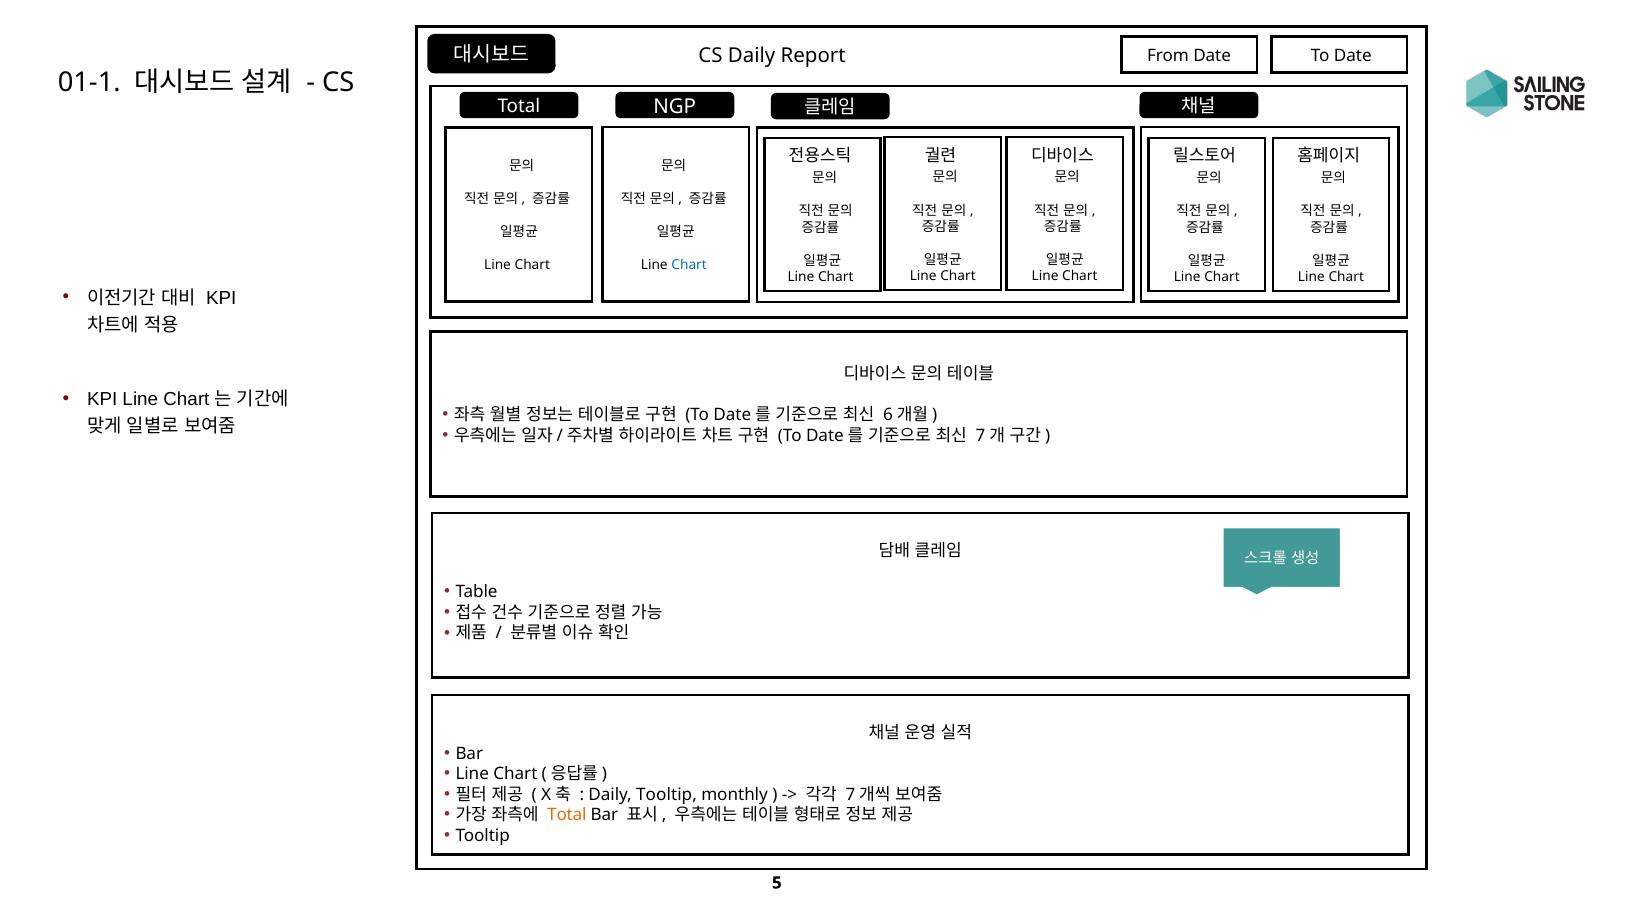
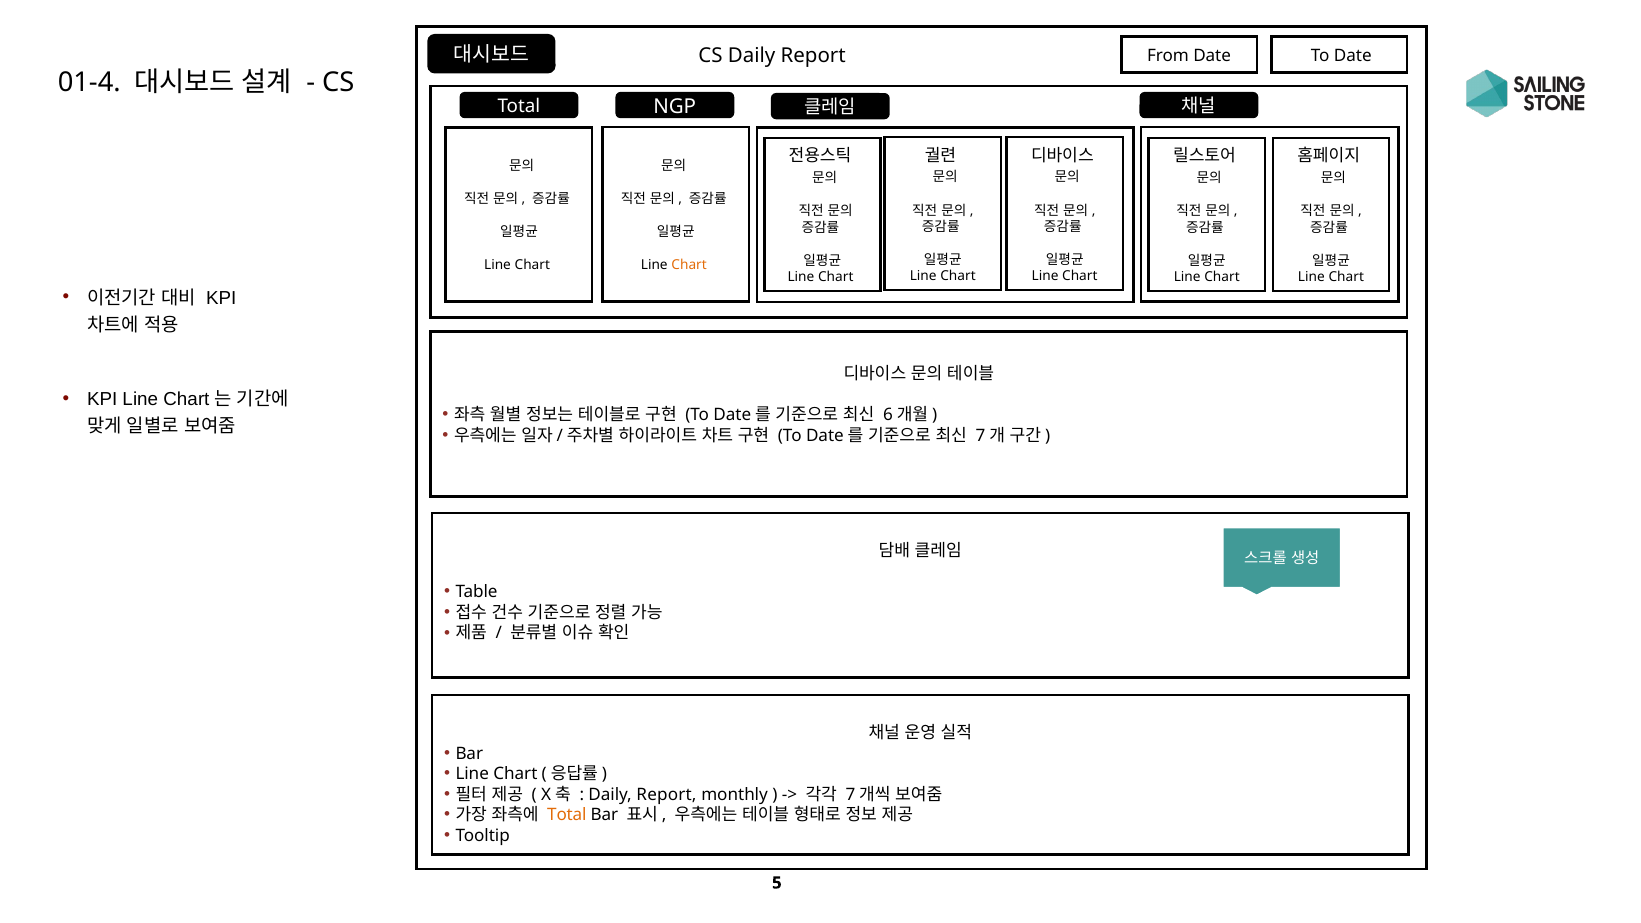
01-1: 01-1 -> 01-4
Chart at (689, 265) colour: blue -> orange
Tooltip at (667, 795): Tooltip -> Report
